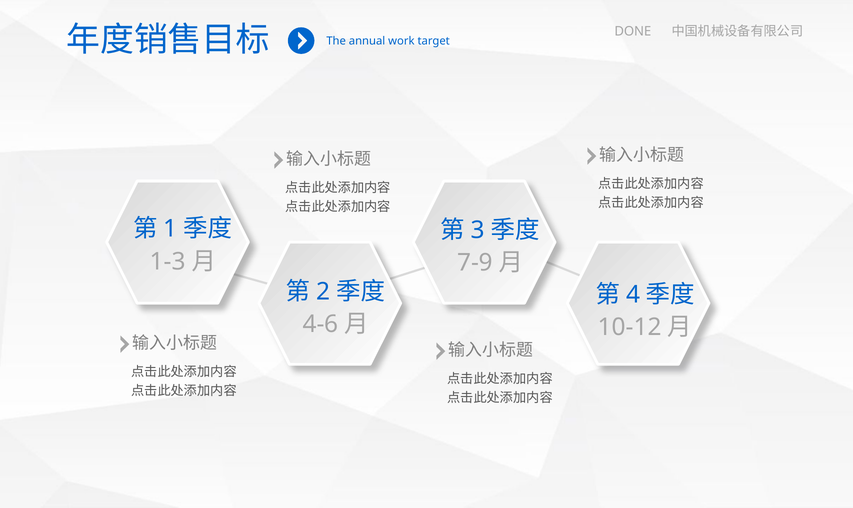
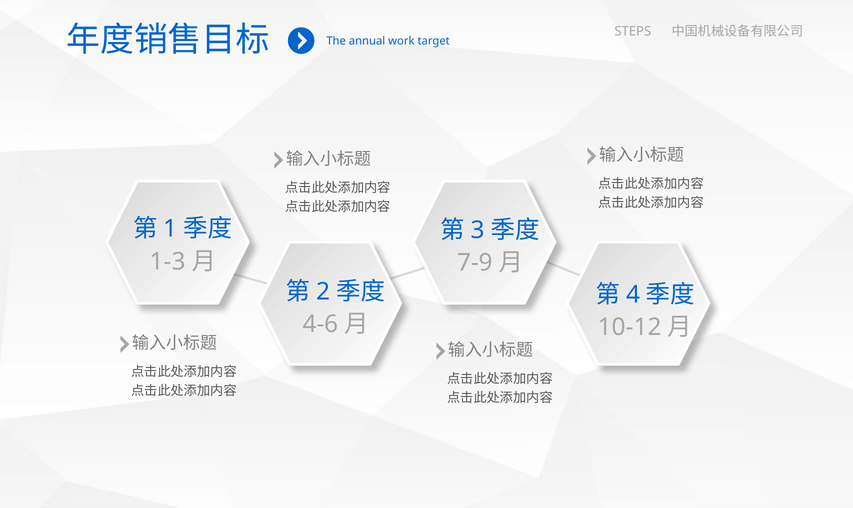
DONE: DONE -> STEPS
